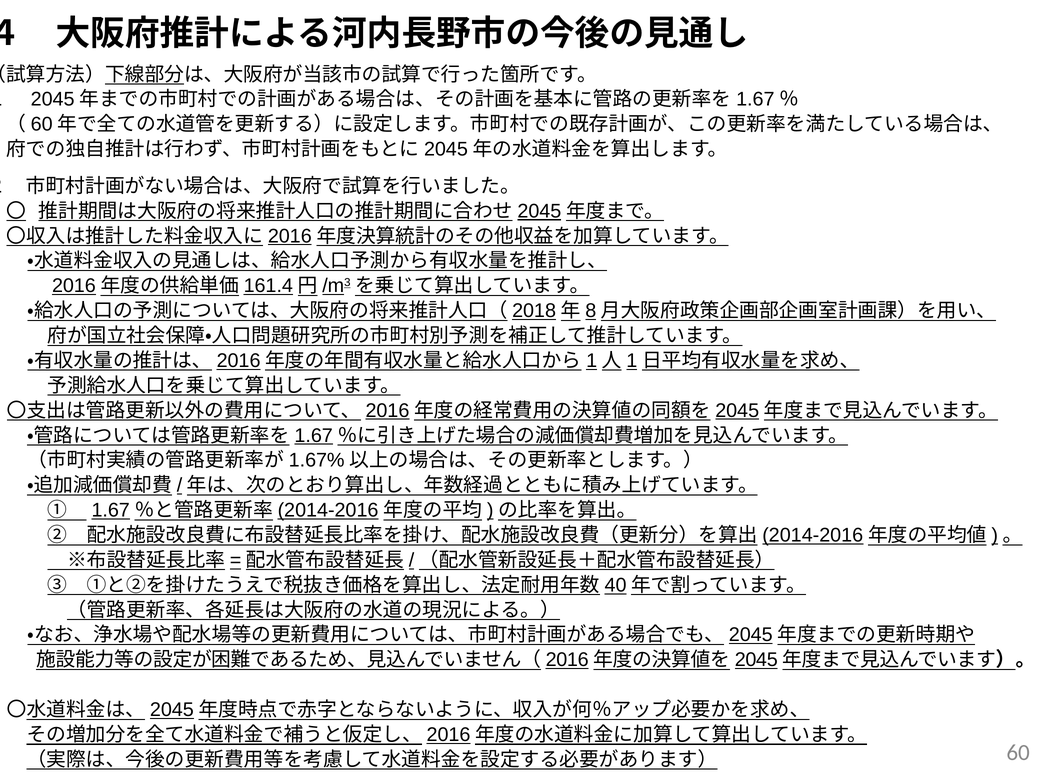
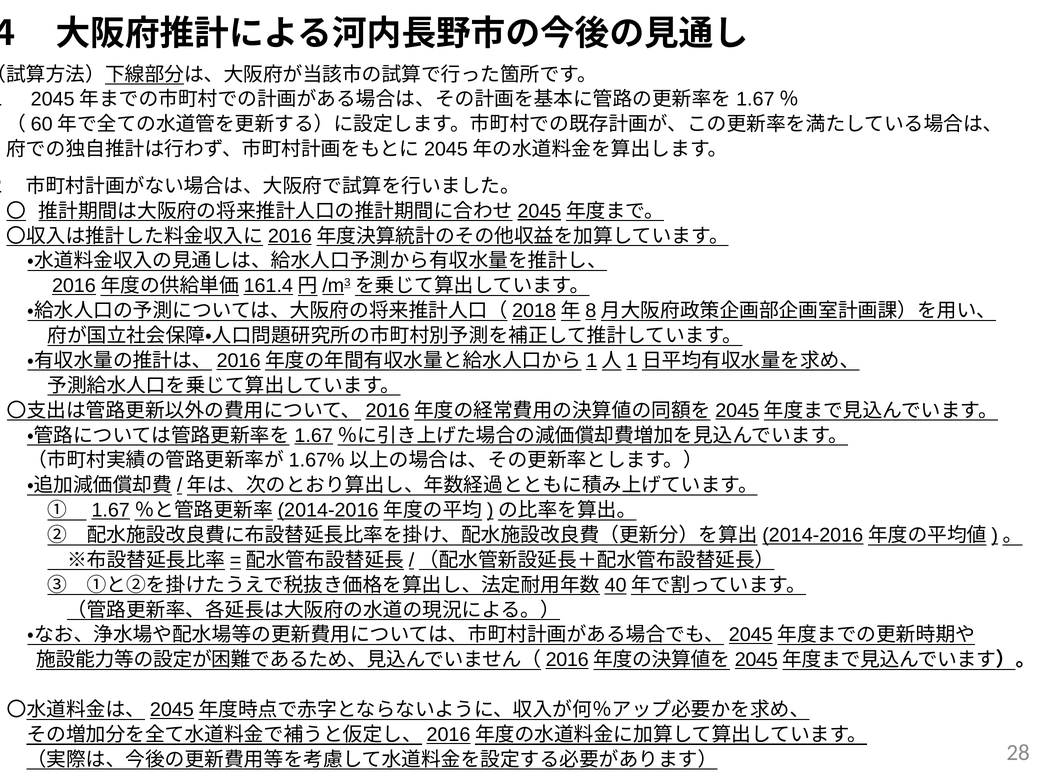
60: 60 -> 28
